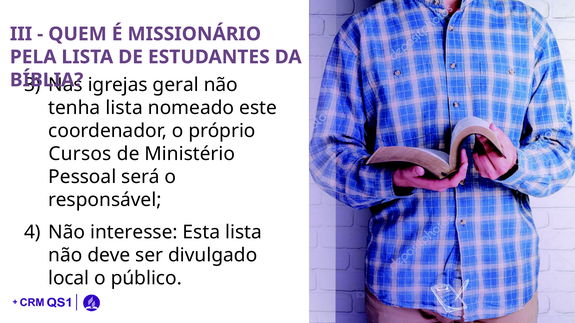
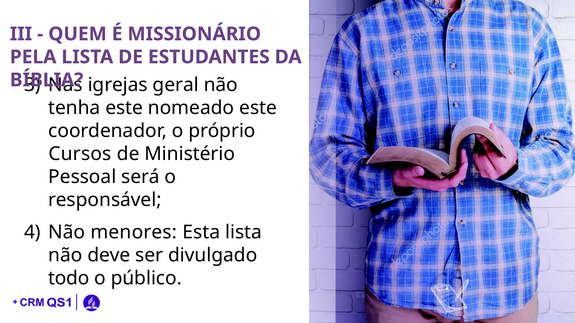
tenha lista: lista -> este
interesse: interesse -> menores
local: local -> todo
